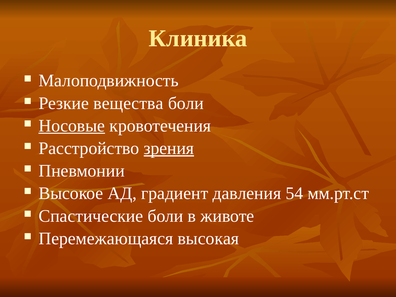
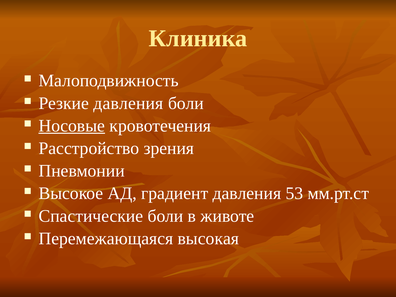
Резкие вещества: вещества -> давления
зрения underline: present -> none
54: 54 -> 53
